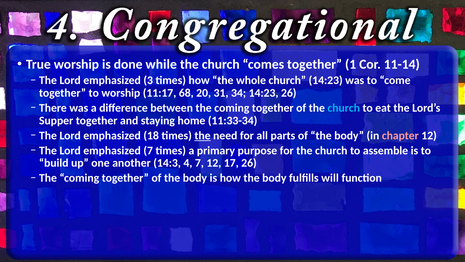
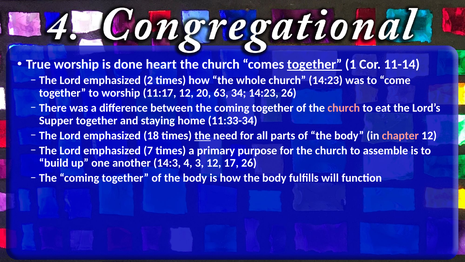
while: while -> heart
together at (315, 64) underline: none -> present
3: 3 -> 2
11:17 68: 68 -> 12
31: 31 -> 63
church at (344, 108) colour: light blue -> pink
4 7: 7 -> 3
